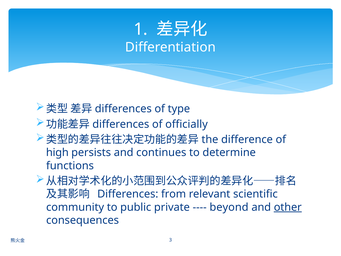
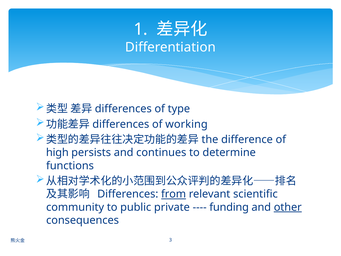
officially: officially -> working
from underline: none -> present
beyond: beyond -> funding
